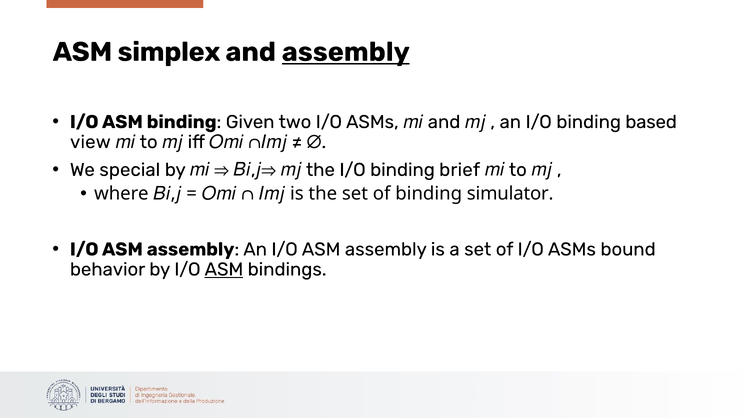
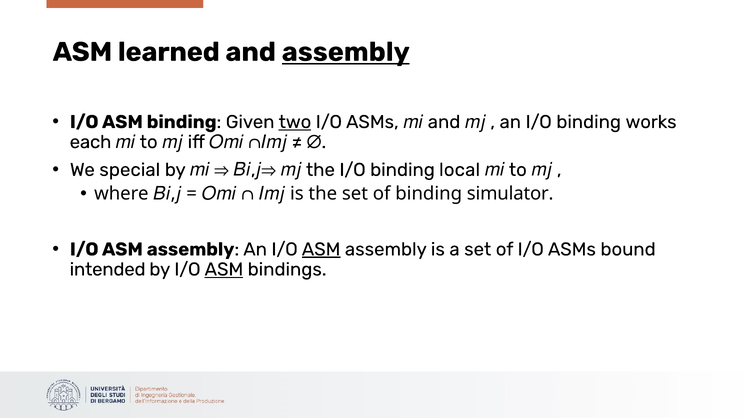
simplex: simplex -> learned
two underline: none -> present
based: based -> works
view: view -> each
brief: brief -> local
ASM at (321, 249) underline: none -> present
behavior: behavior -> intended
